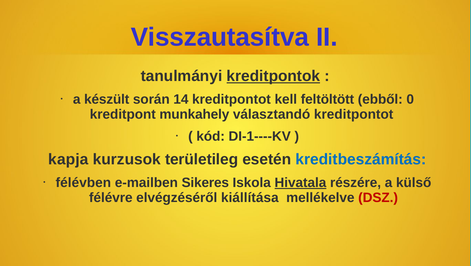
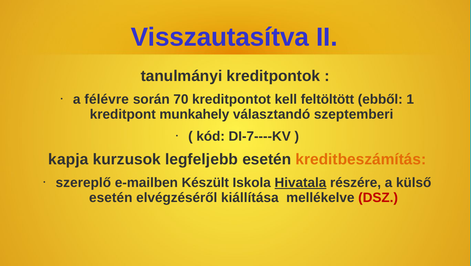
kreditpontok underline: present -> none
készült: készült -> félévre
14: 14 -> 70
0: 0 -> 1
választandó kreditpontot: kreditpontot -> szeptemberi
DI-1----KV: DI-1----KV -> DI-7----KV
területileg: területileg -> legfeljebb
kreditbeszámítás colour: blue -> orange
félévben: félévben -> szereplő
Sikeres: Sikeres -> Készült
félévre at (111, 197): félévre -> esetén
